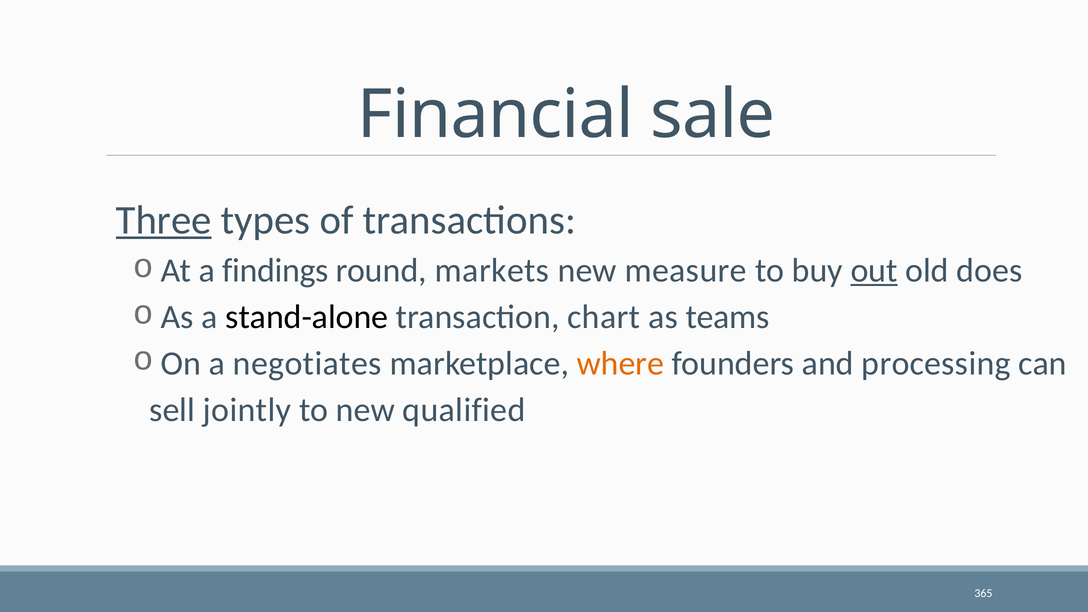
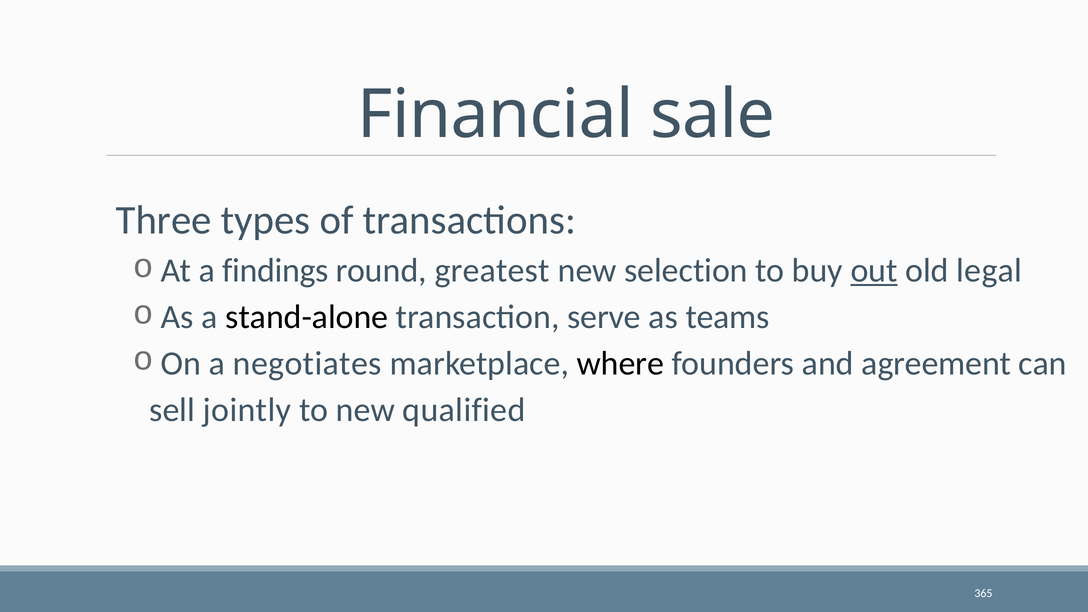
Three underline: present -> none
markets: markets -> greatest
measure: measure -> selection
does: does -> legal
chart: chart -> serve
where colour: orange -> black
processing: processing -> agreement
